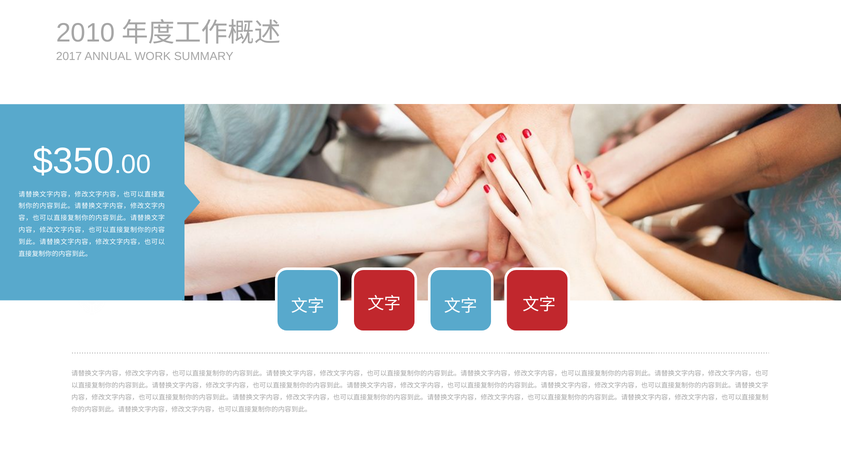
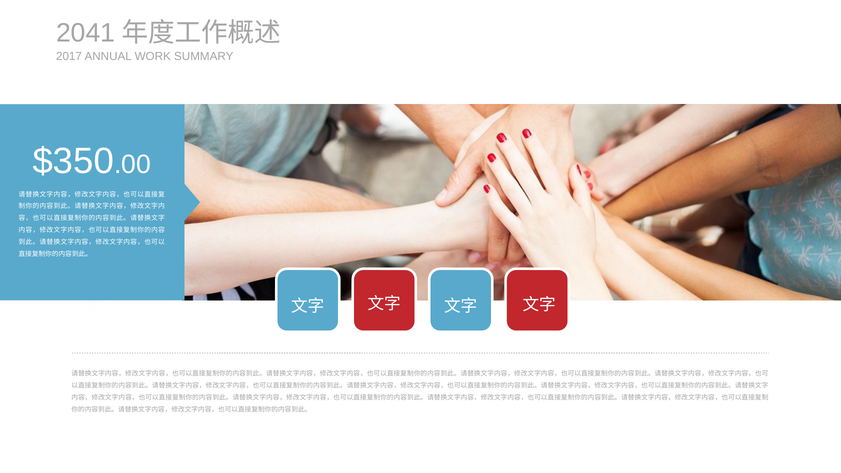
2010: 2010 -> 2041
